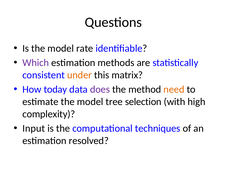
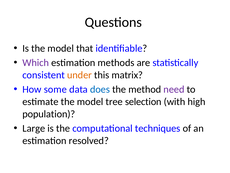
rate: rate -> that
today: today -> some
does colour: purple -> blue
need colour: orange -> purple
complexity: complexity -> population
Input: Input -> Large
